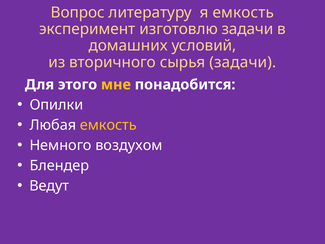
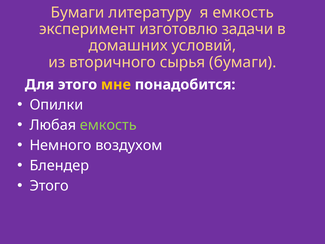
Вопрос at (78, 12): Вопрос -> Бумаги
сырья задачи: задачи -> бумаги
емкость at (108, 125) colour: yellow -> light green
Ведут at (49, 186): Ведут -> Этого
